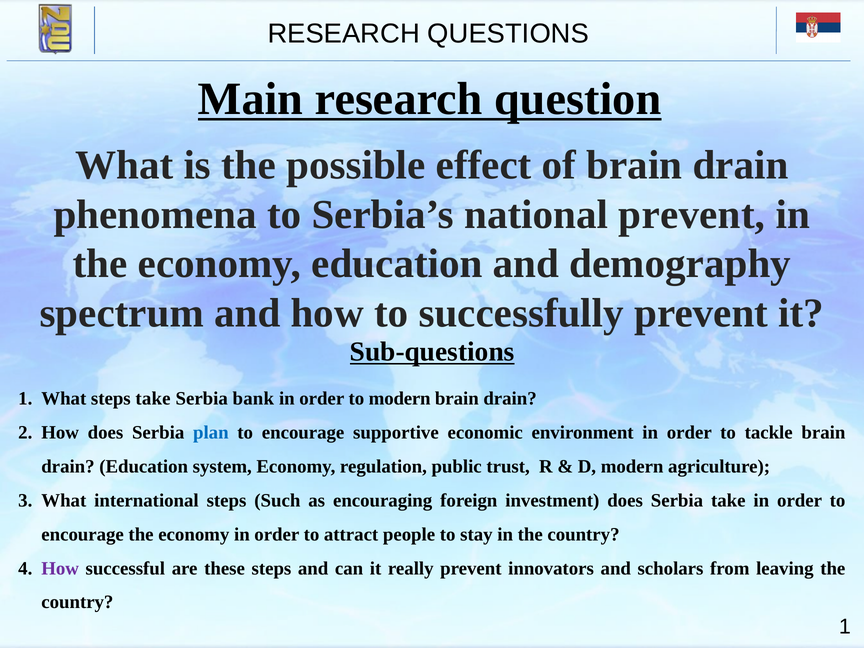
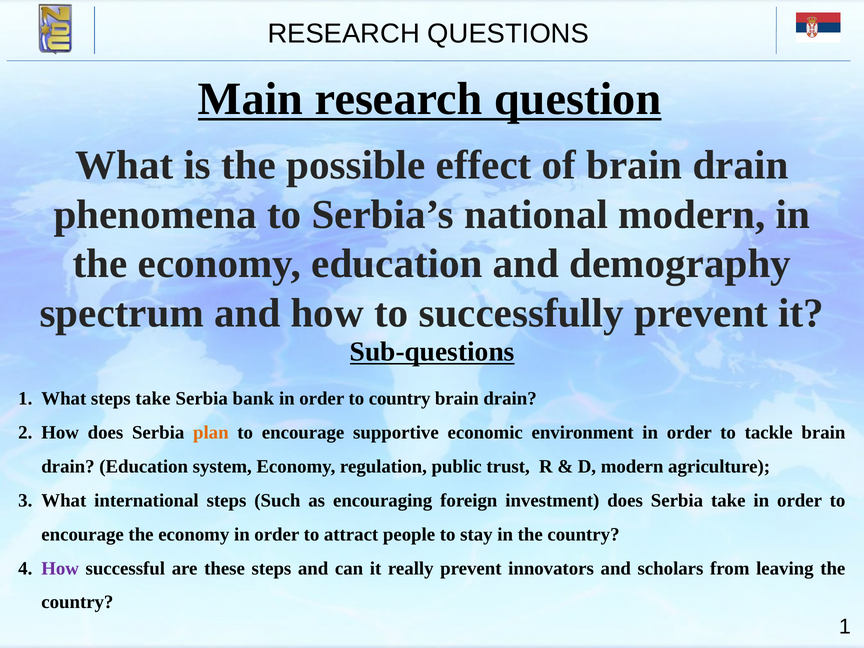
national prevent: prevent -> modern
to modern: modern -> country
plan colour: blue -> orange
